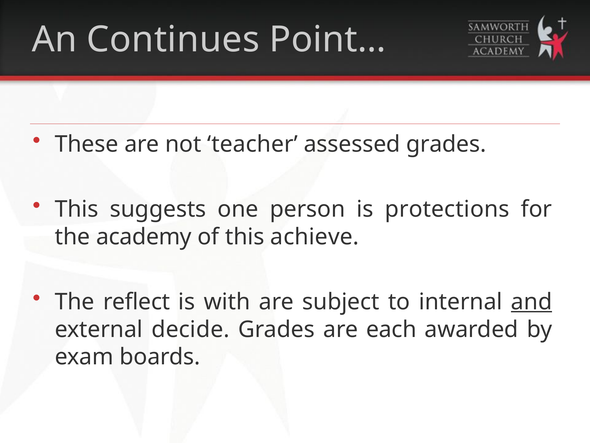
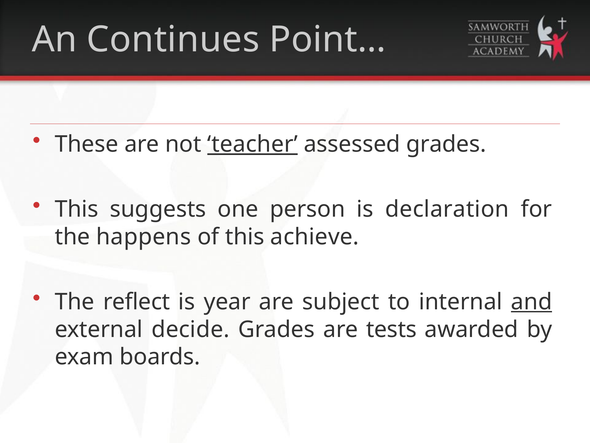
teacher underline: none -> present
protections: protections -> declaration
academy: academy -> happens
with: with -> year
each: each -> tests
